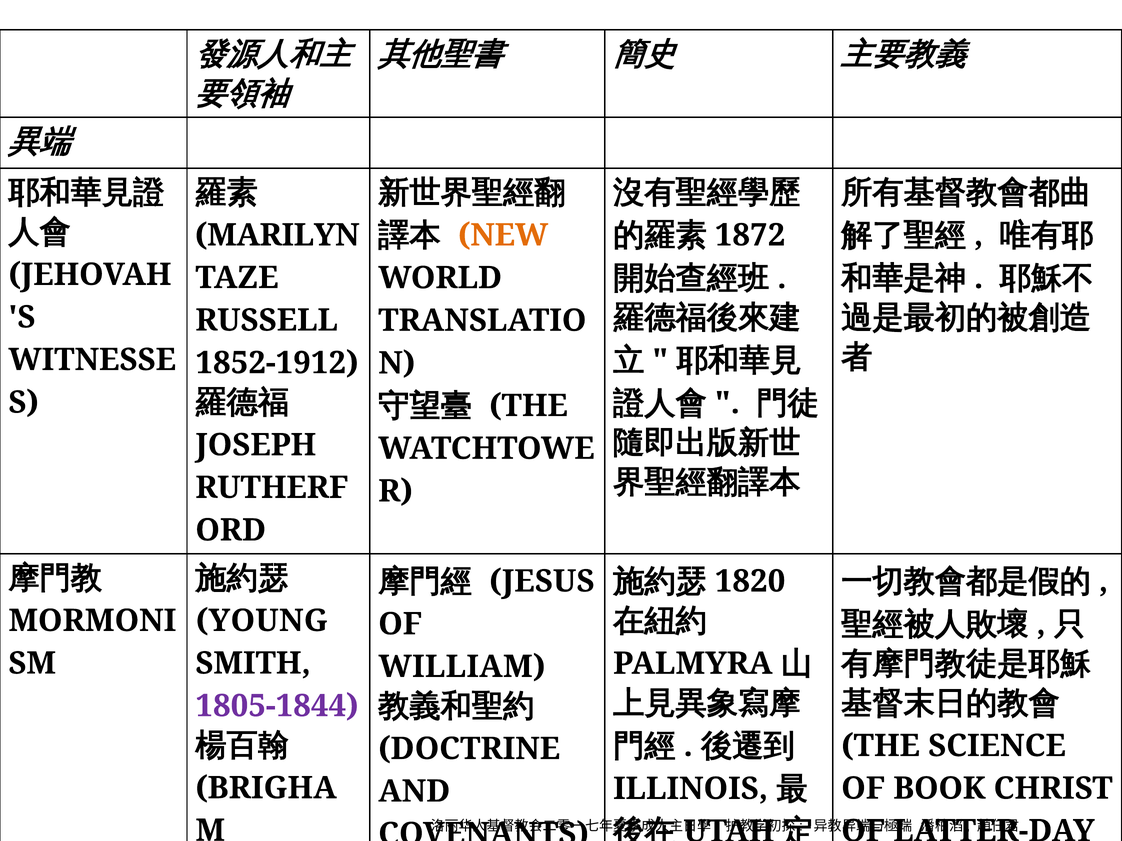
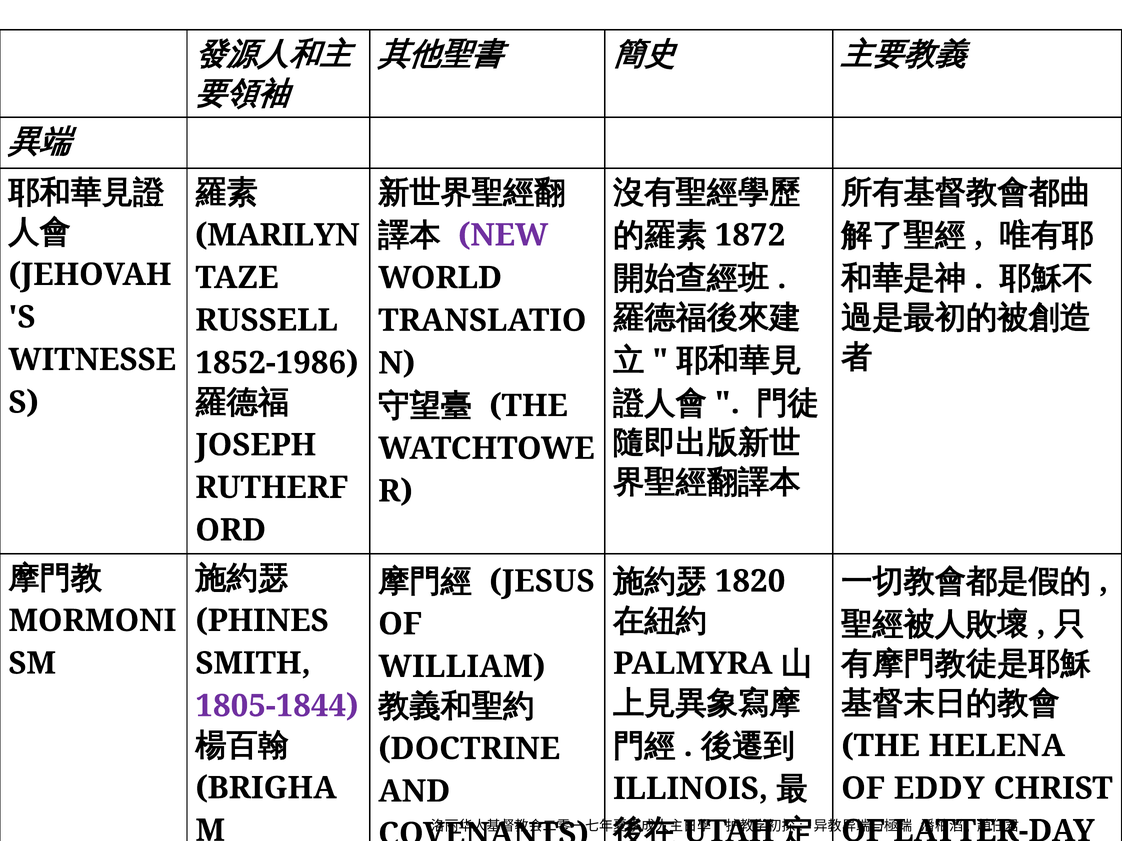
NEW colour: orange -> purple
1852-1912: 1852-1912 -> 1852-1986
YOUNG at (262, 621): YOUNG -> PHINES
SCIENCE: SCIENCE -> HELENA
BOOK: BOOK -> EDDY
